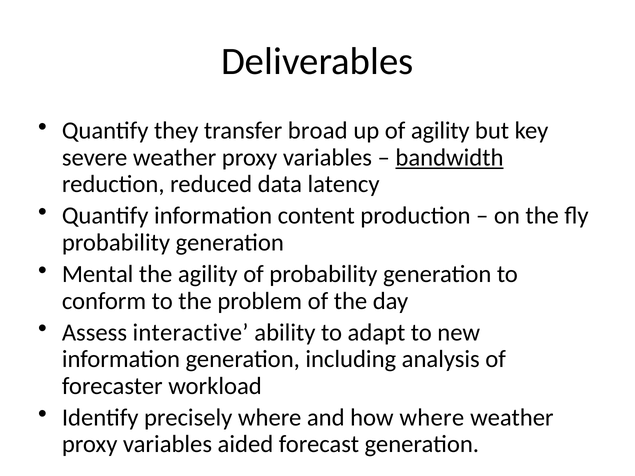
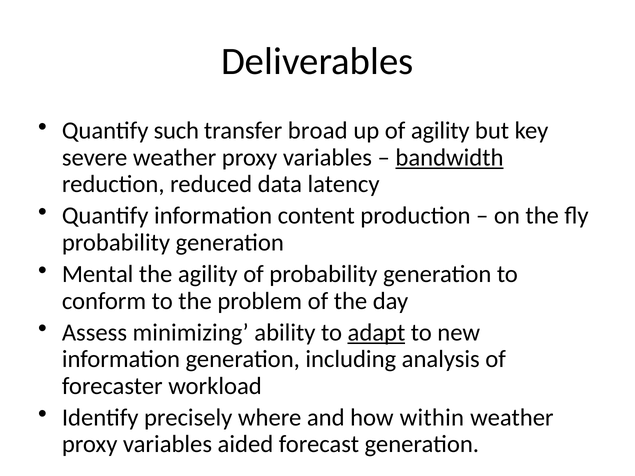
they: they -> such
interactive: interactive -> minimizing
adapt underline: none -> present
how where: where -> within
